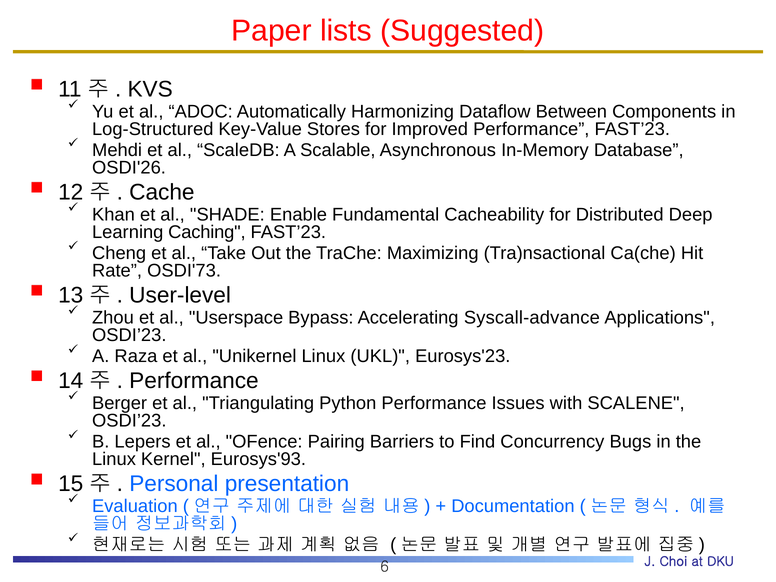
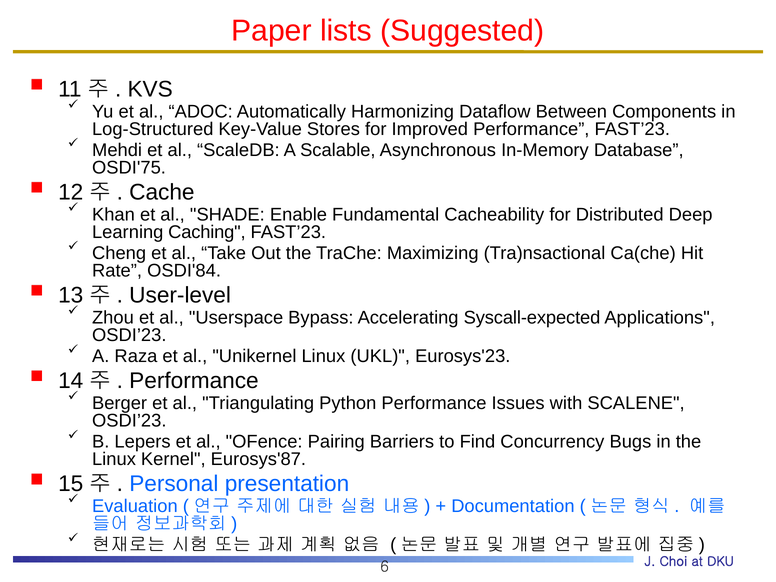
OSDI'26: OSDI'26 -> OSDI'75
OSDI'73: OSDI'73 -> OSDI'84
Syscall-advance: Syscall-advance -> Syscall-expected
Eurosys'93: Eurosys'93 -> Eurosys'87
